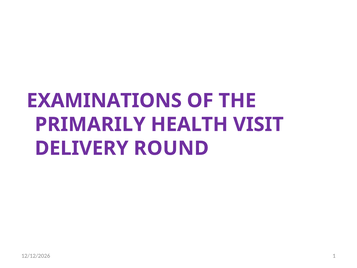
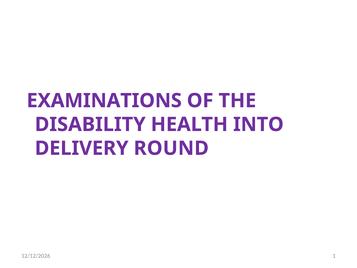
PRIMARILY: PRIMARILY -> DISABILITY
VISIT: VISIT -> INTO
